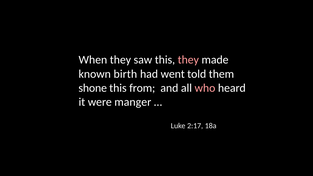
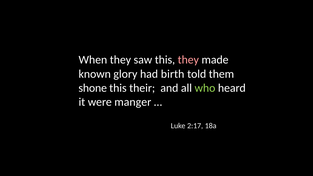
birth: birth -> glory
went: went -> birth
from: from -> their
who colour: pink -> light green
